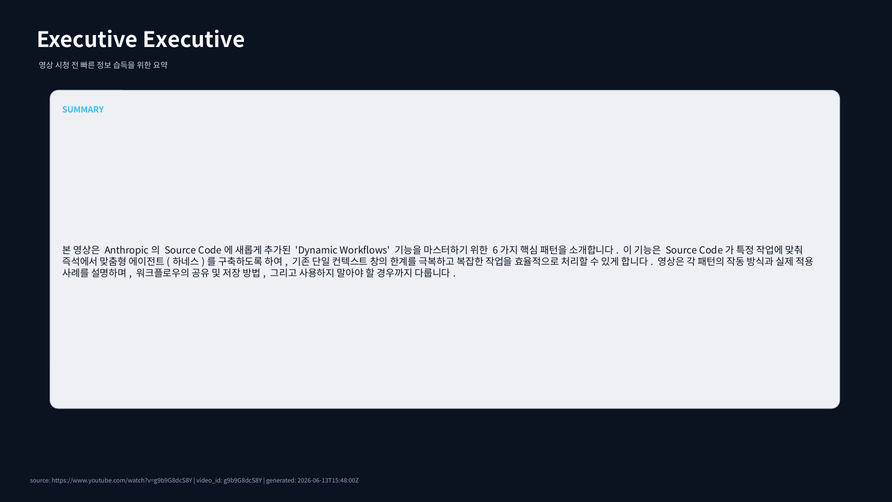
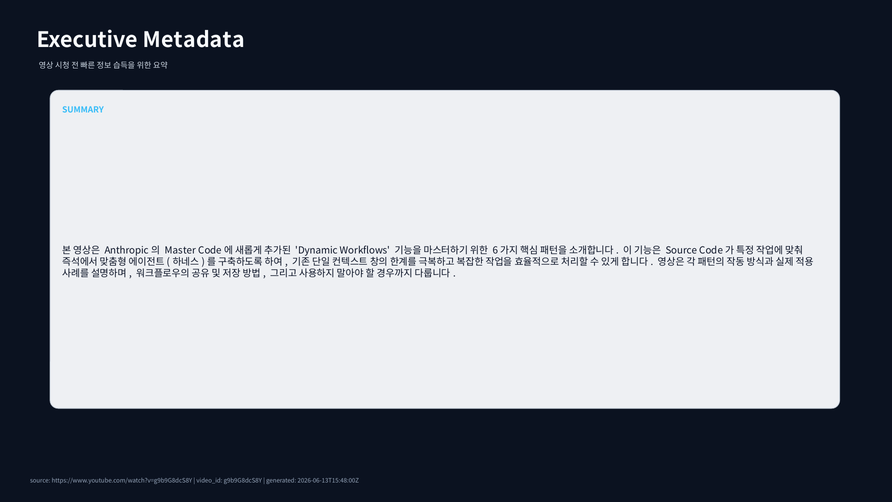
Executive Executive: Executive -> Metadata
Source at (181, 250): Source -> Master
